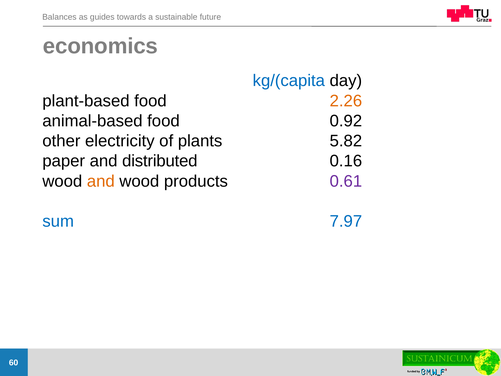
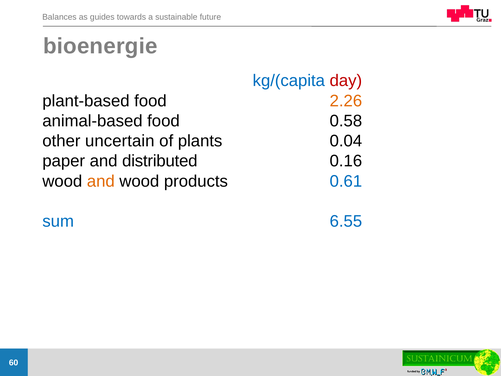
economics: economics -> bioenergie
day colour: black -> red
0.92: 0.92 -> 0.58
electricity: electricity -> uncertain
5.82: 5.82 -> 0.04
0.61 colour: purple -> blue
7.97: 7.97 -> 6.55
